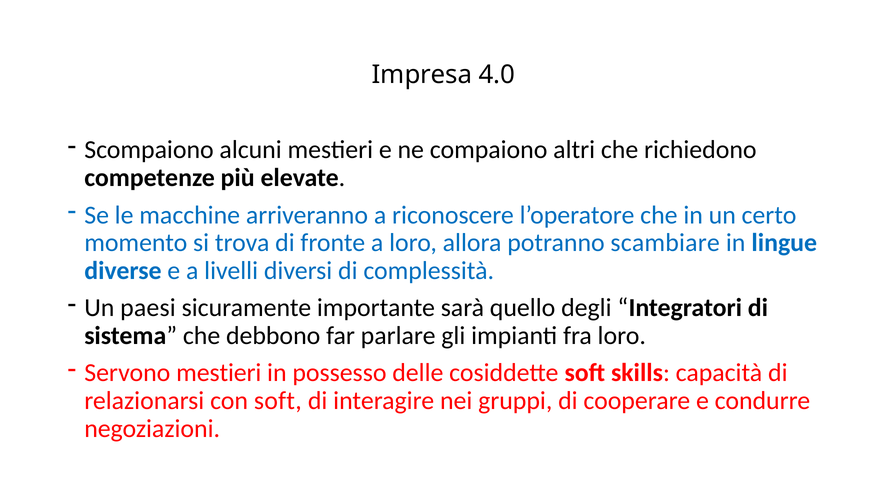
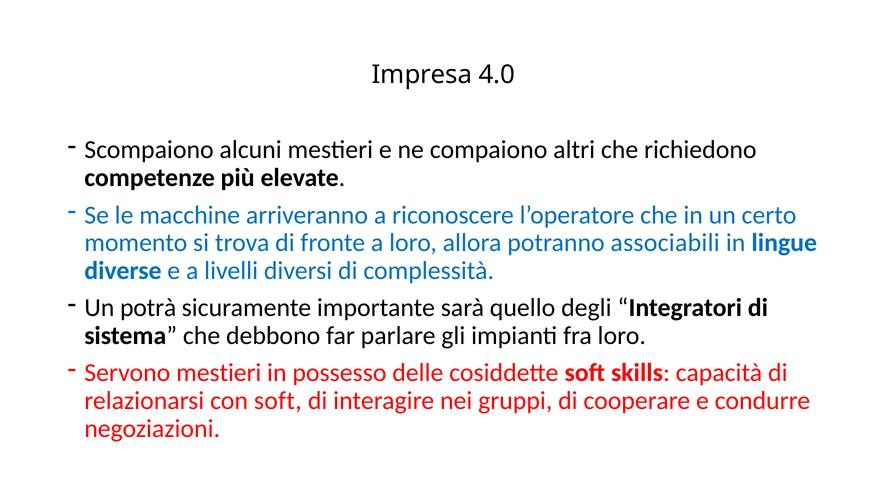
scambiare: scambiare -> associabili
paesi: paesi -> potrà
